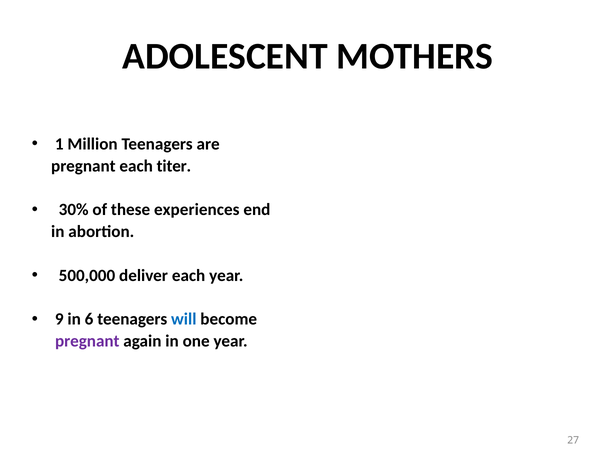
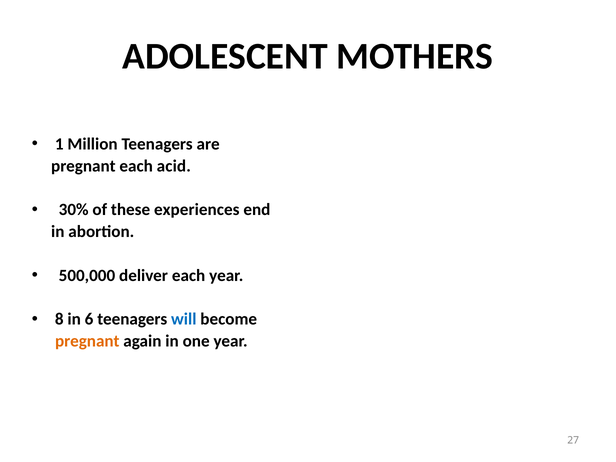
titer: titer -> acid
9: 9 -> 8
pregnant at (87, 341) colour: purple -> orange
